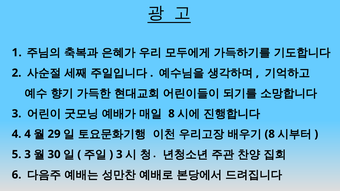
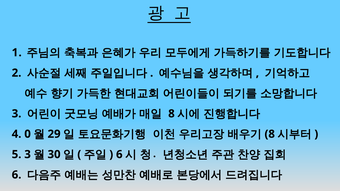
4 4: 4 -> 0
3 at (119, 155): 3 -> 6
